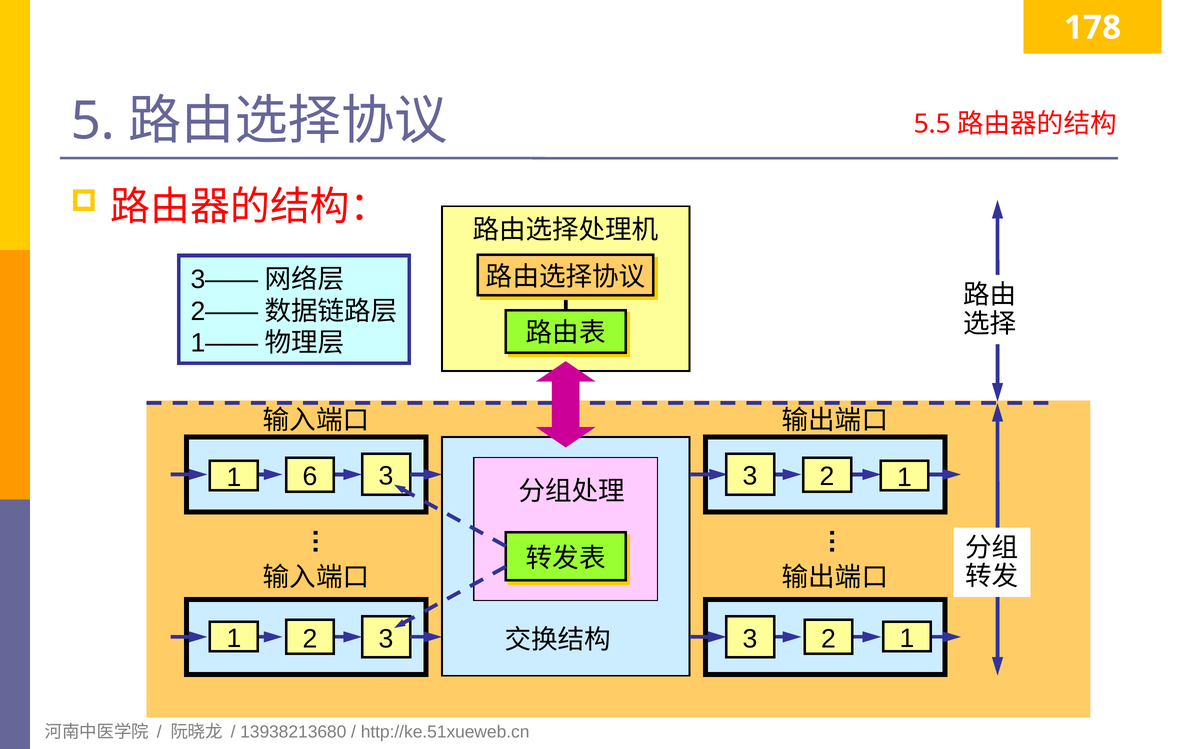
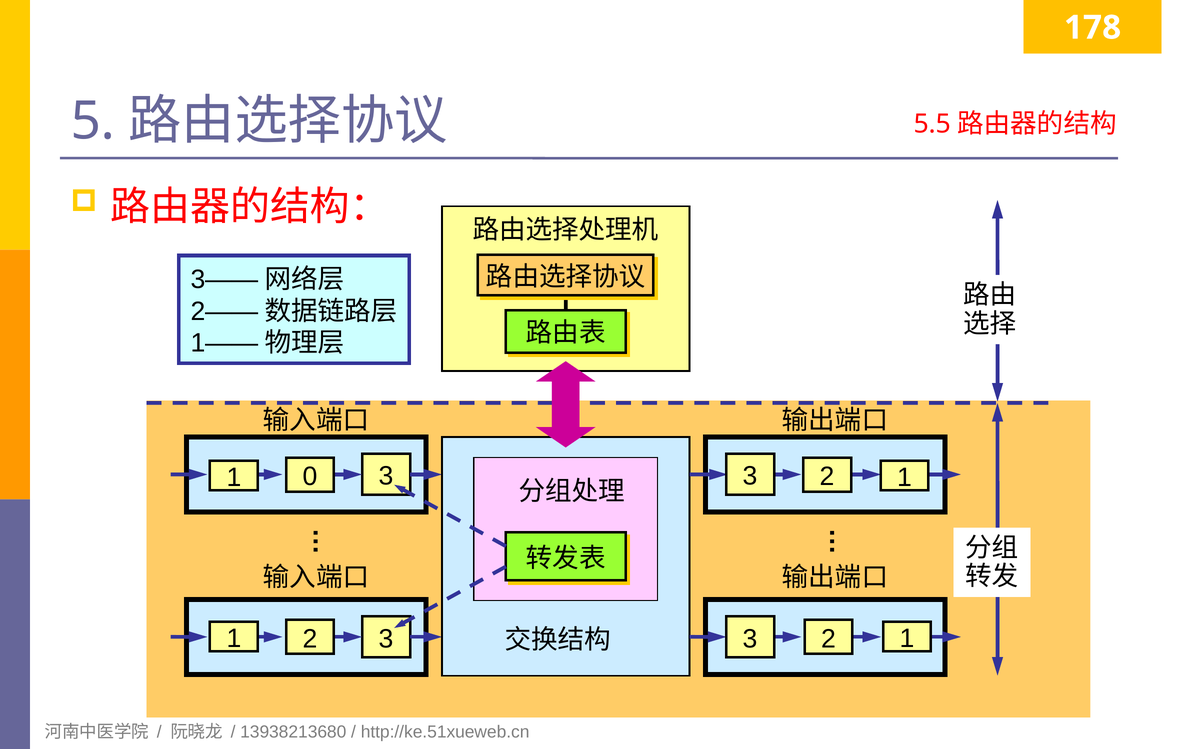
6: 6 -> 0
